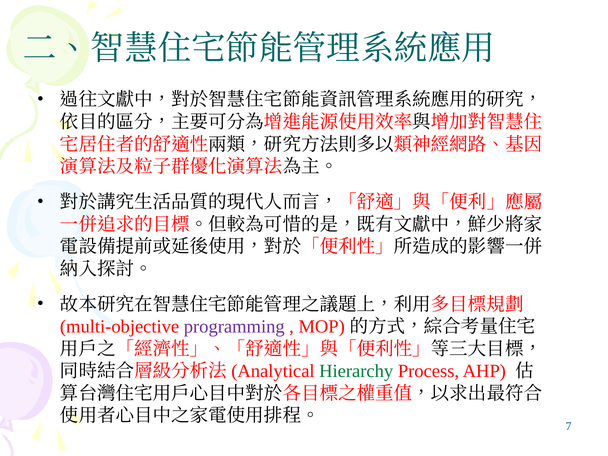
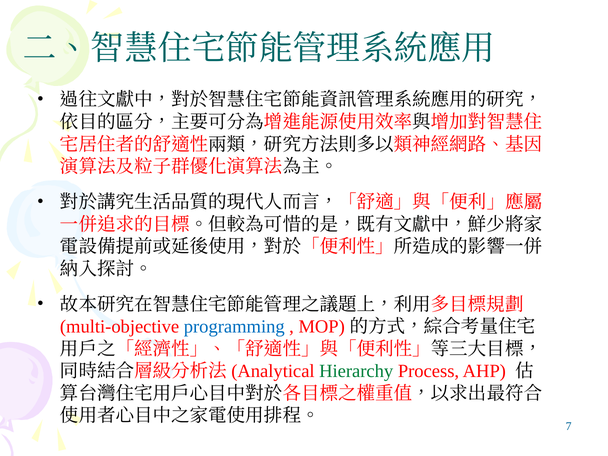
programming colour: purple -> blue
